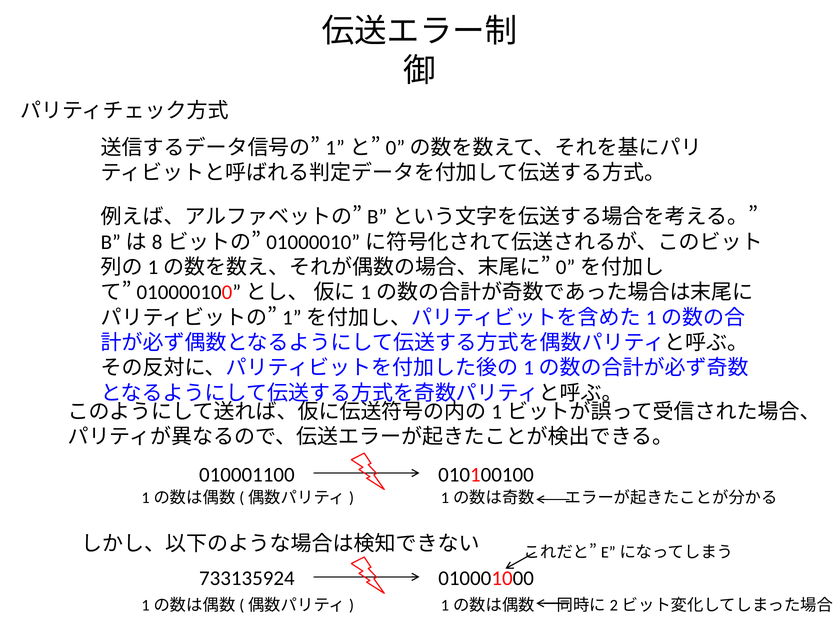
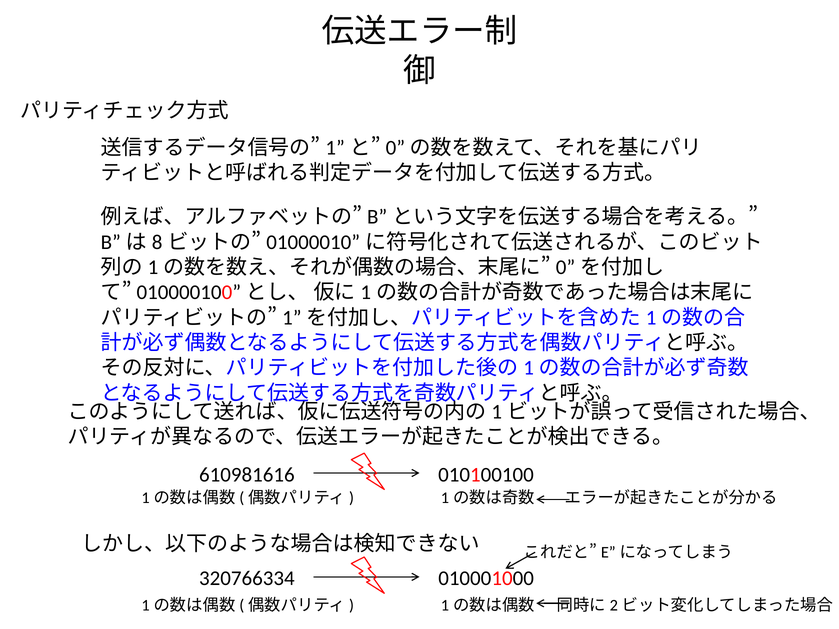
010001100: 010001100 -> 610981616
733135924: 733135924 -> 320766334
